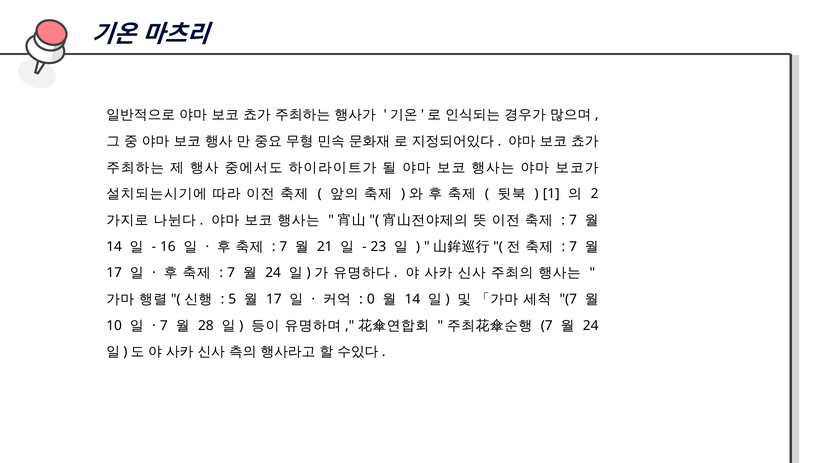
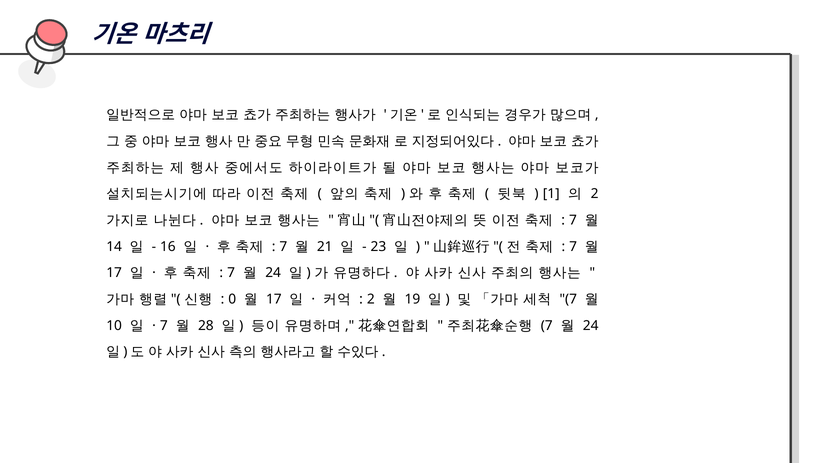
5: 5 -> 0
0 at (371, 299): 0 -> 2
14 at (412, 299): 14 -> 19
